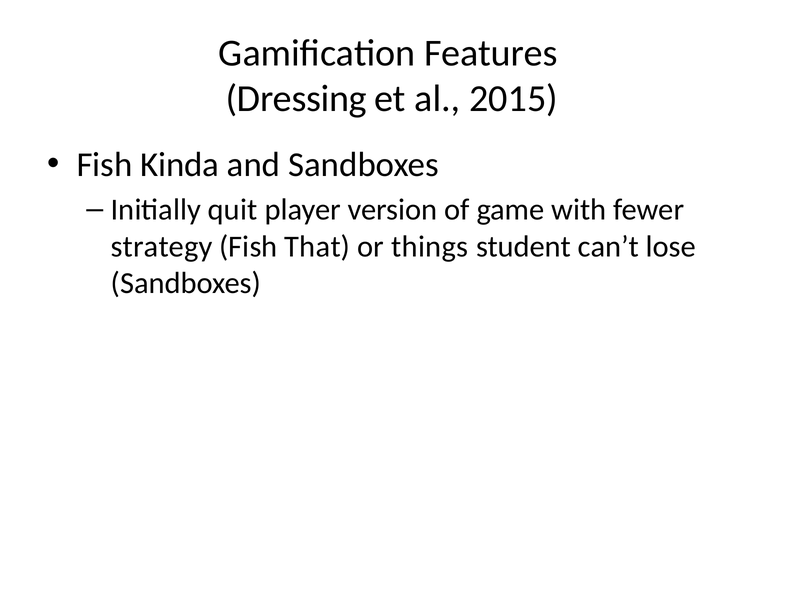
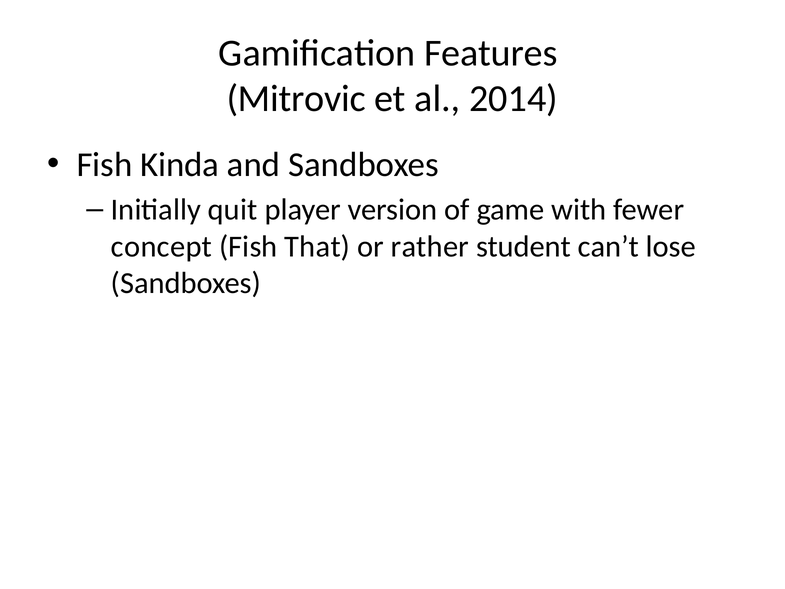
Dressing: Dressing -> Mitrovic
2015: 2015 -> 2014
strategy: strategy -> concept
things: things -> rather
